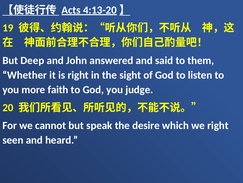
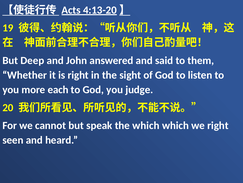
faith: faith -> each
the desire: desire -> which
